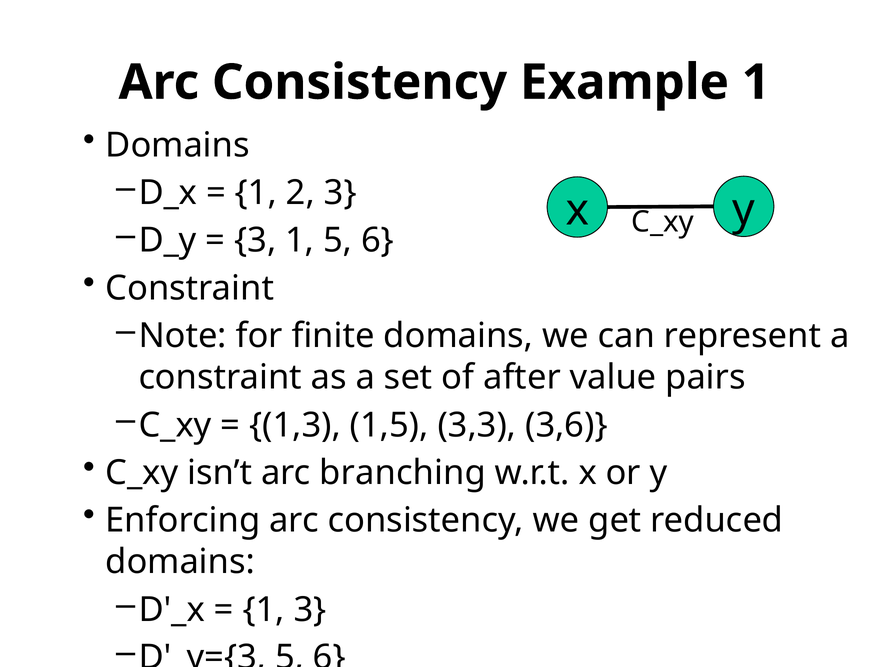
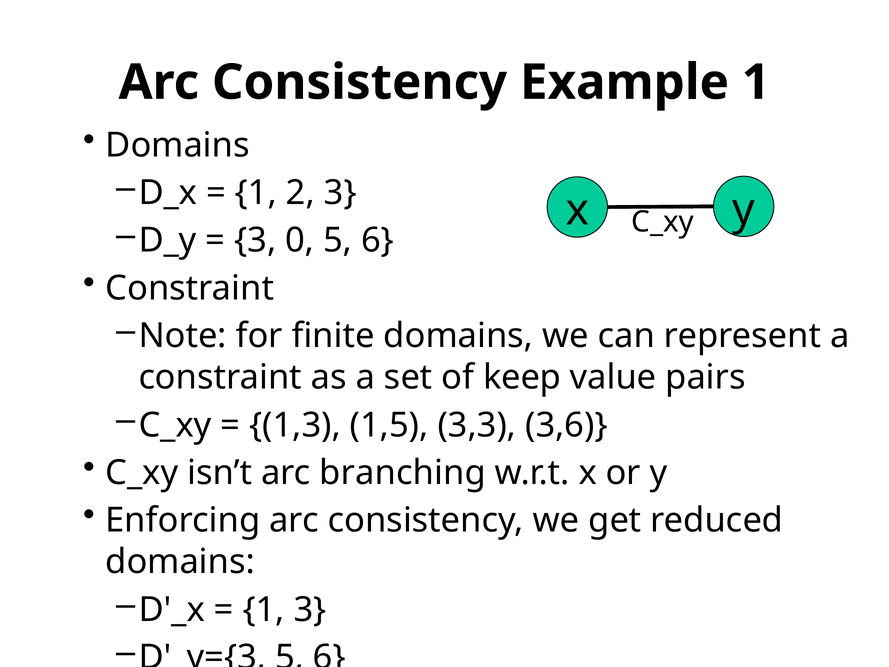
3 1: 1 -> 0
after: after -> keep
